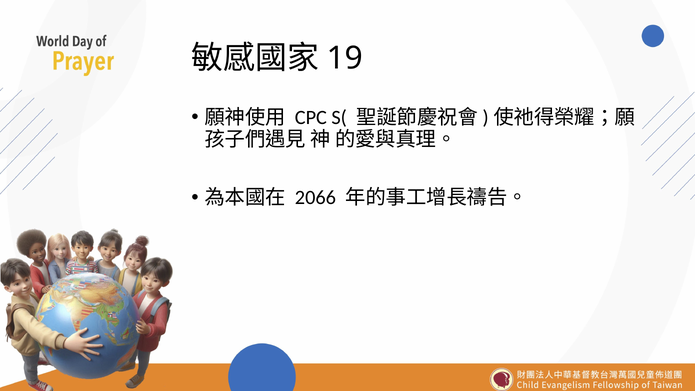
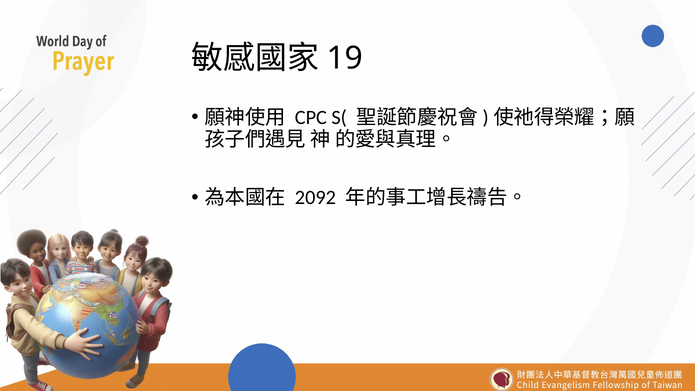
2066: 2066 -> 2092
